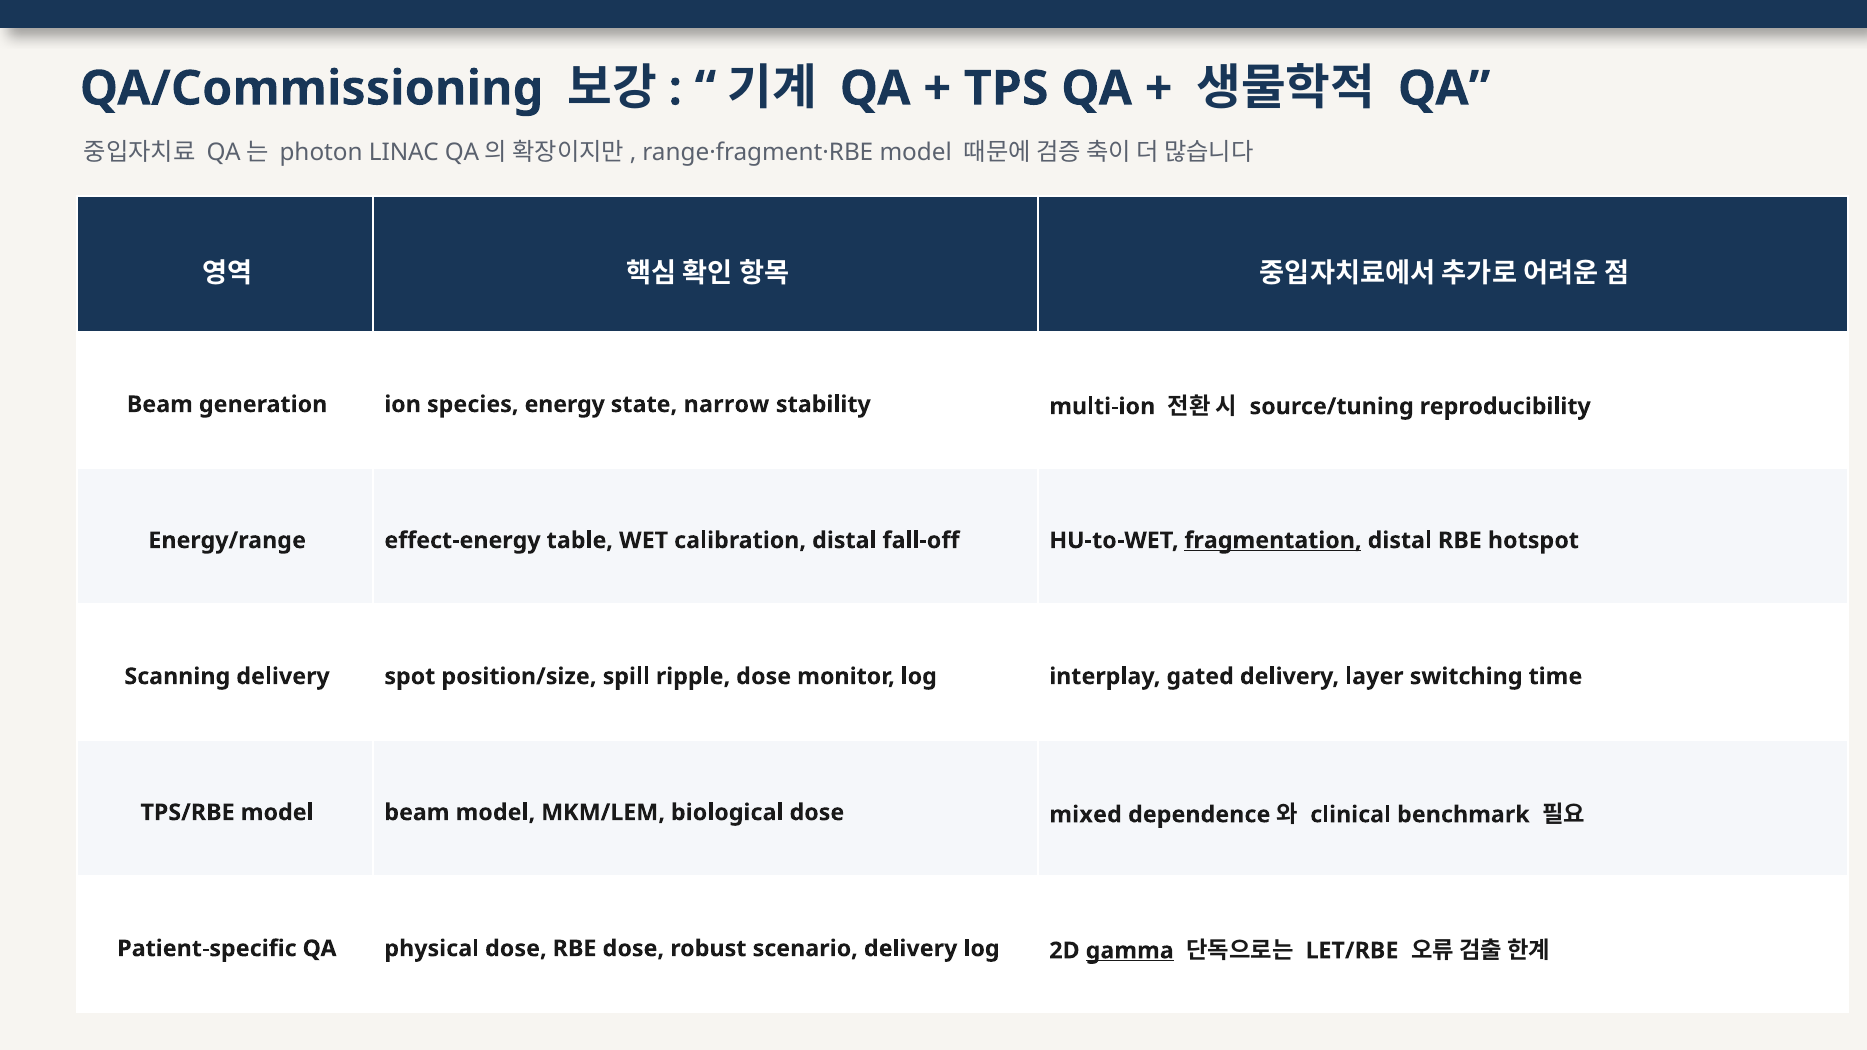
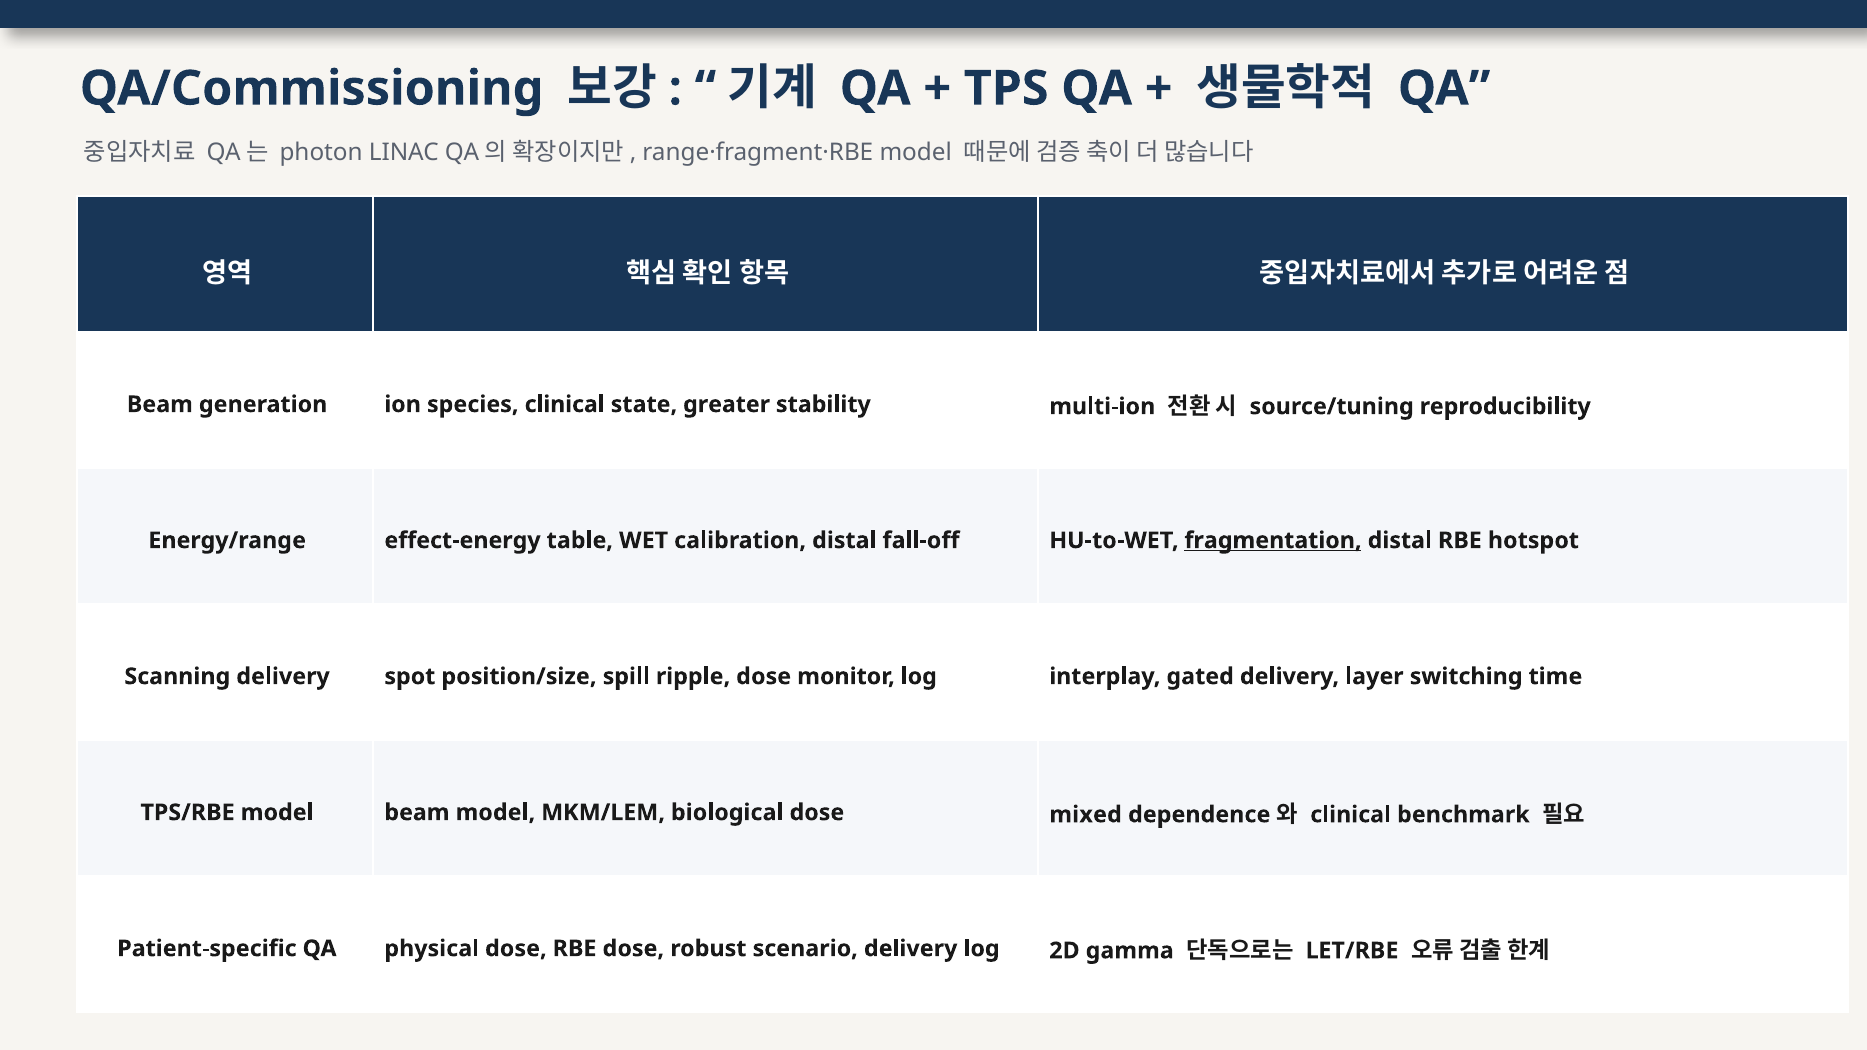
species energy: energy -> clinical
narrow: narrow -> greater
gamma underline: present -> none
